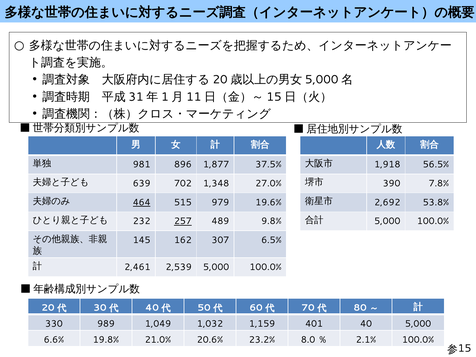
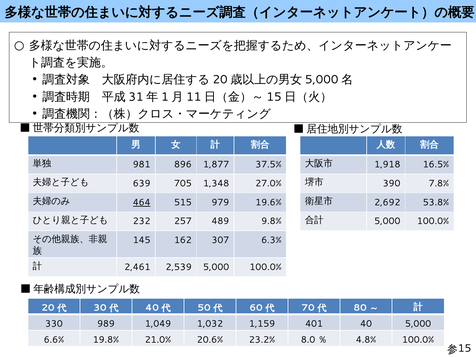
56.5%: 56.5% -> 16.5%
702: 702 -> 705
257 underline: present -> none
6.5%: 6.5% -> 6.3%
2.1%: 2.1% -> 4.8%
